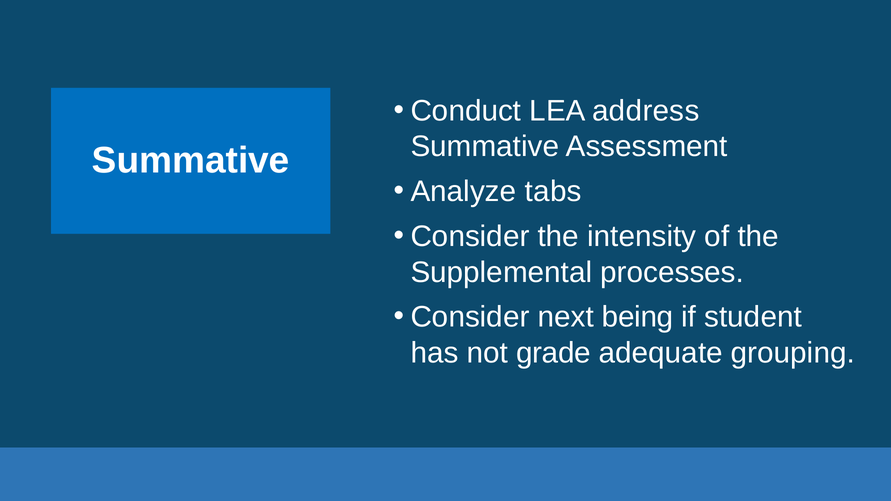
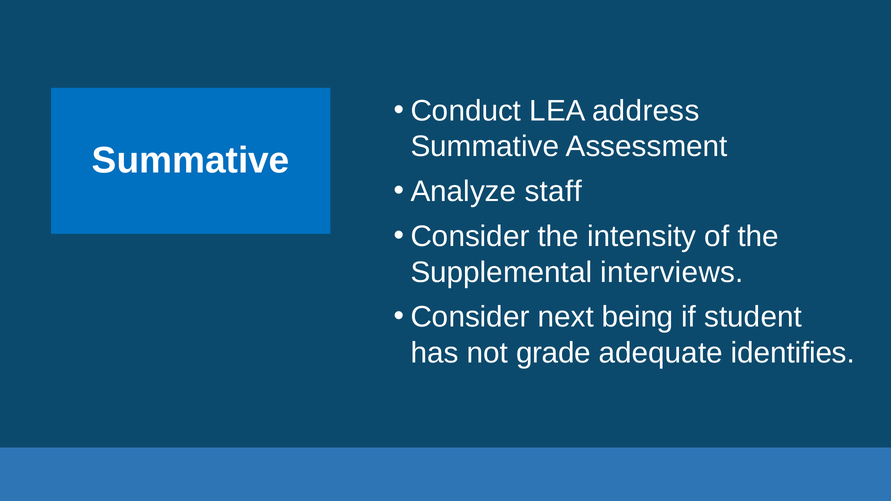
tabs: tabs -> staff
processes: processes -> interviews
grouping: grouping -> identifies
